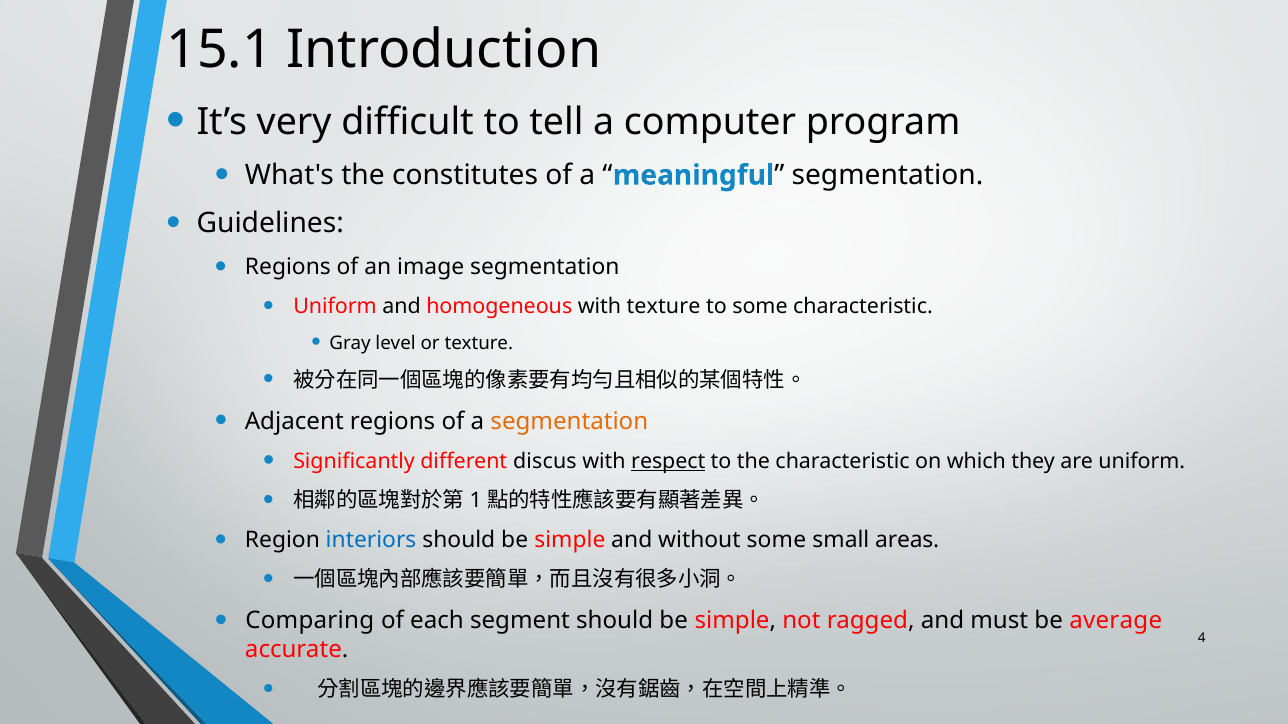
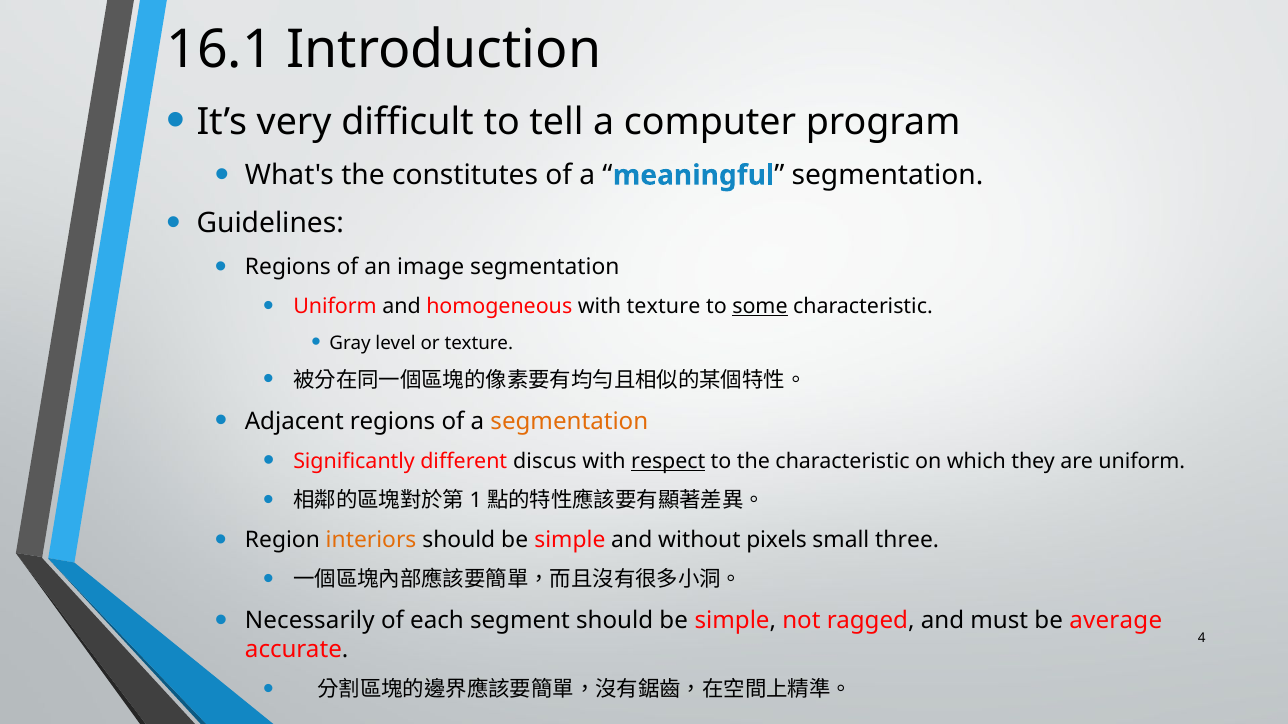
15.1: 15.1 -> 16.1
some at (760, 307) underline: none -> present
interiors colour: blue -> orange
without some: some -> pixels
areas: areas -> three
Comparing: Comparing -> Necessarily
